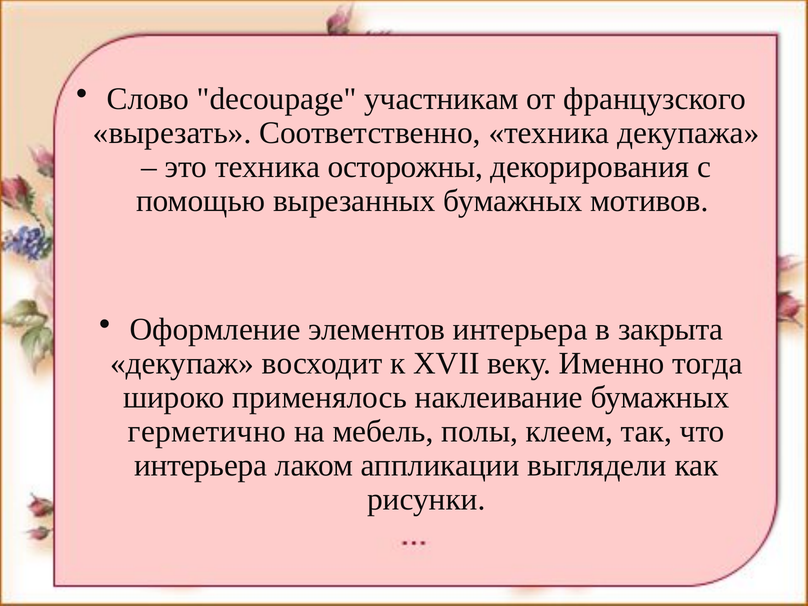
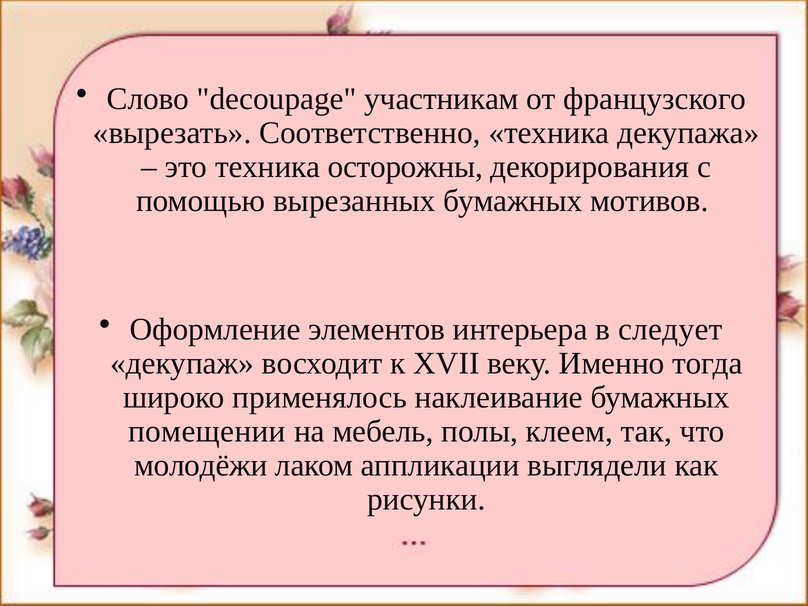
закрыта: закрыта -> следует
герметично: герметично -> помещении
интерьера at (201, 465): интерьера -> молодёжи
